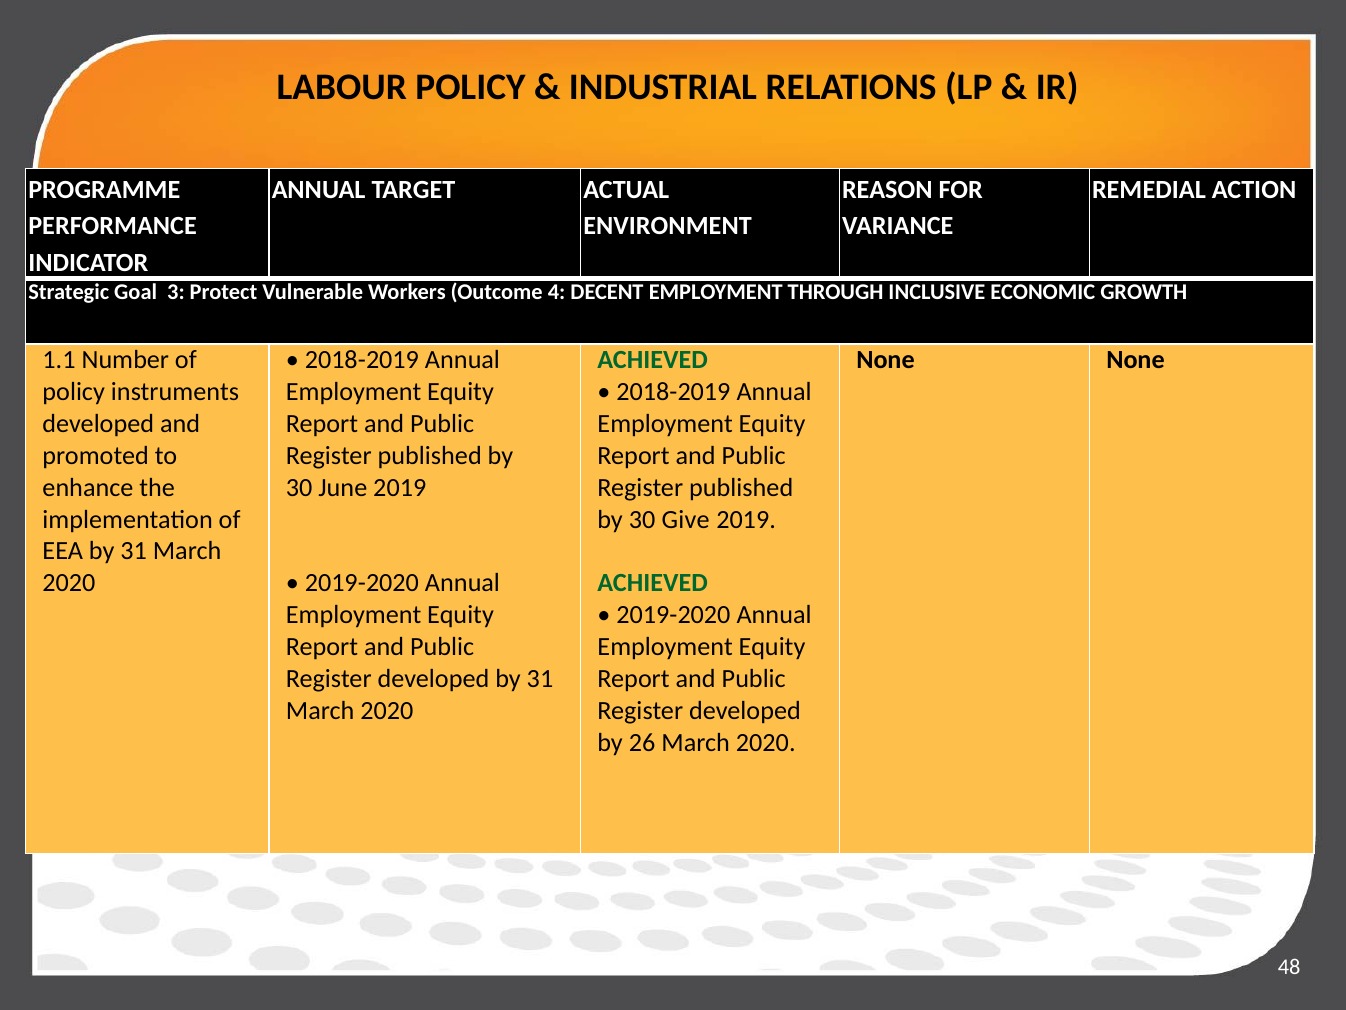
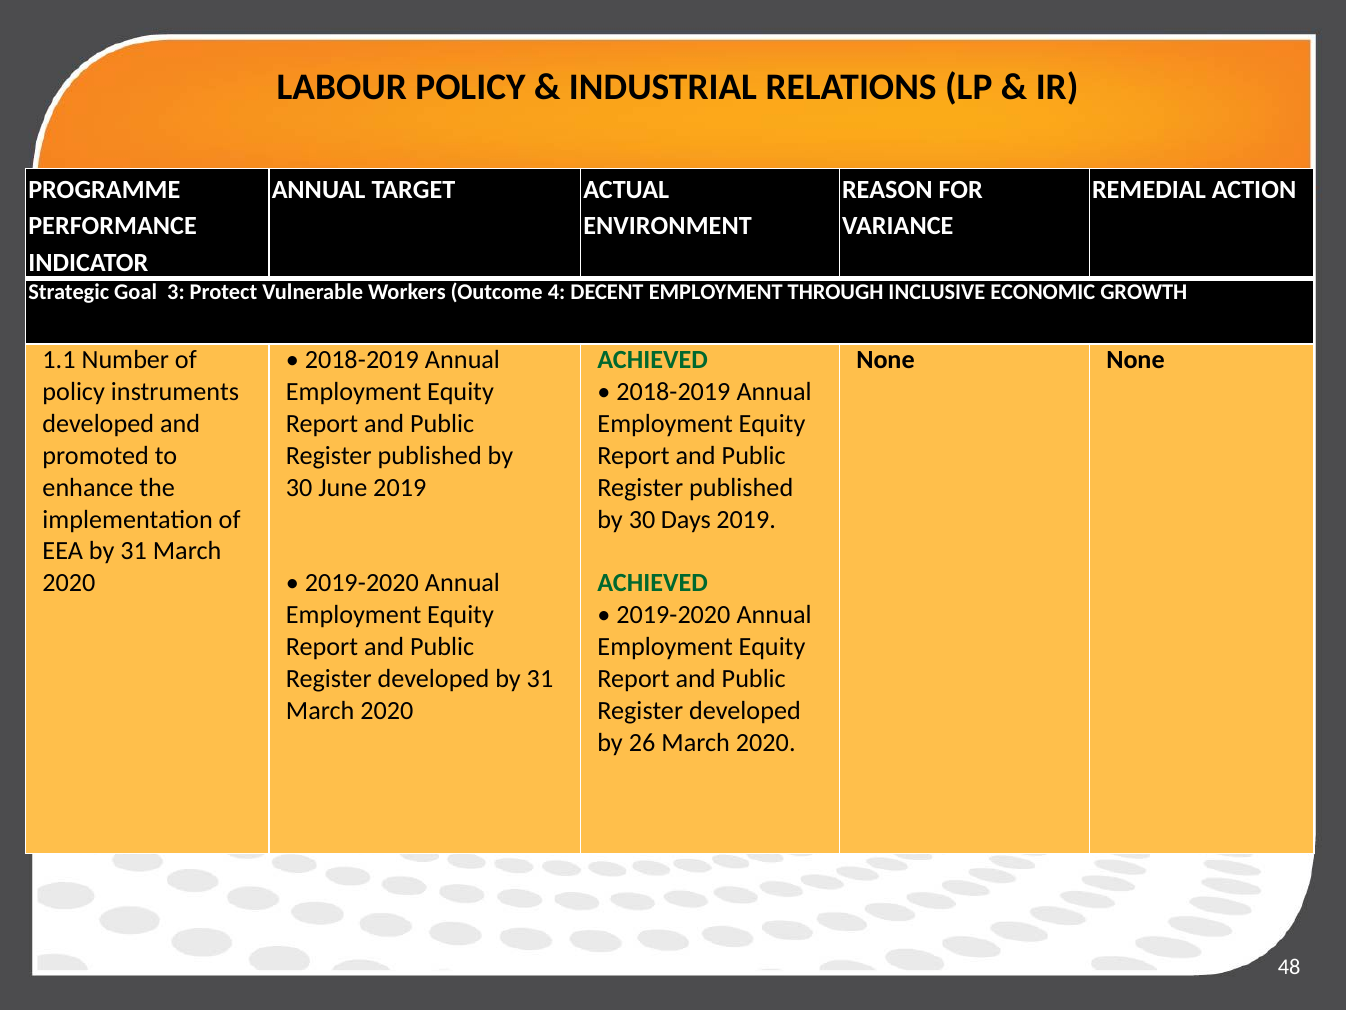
Give: Give -> Days
